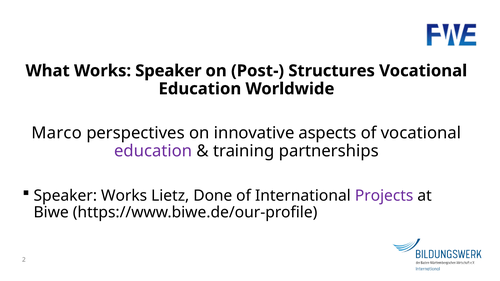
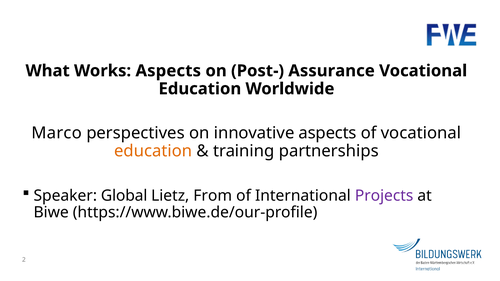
Works Speaker: Speaker -> Aspects
Structures: Structures -> Assurance
education at (153, 151) colour: purple -> orange
Speaker Works: Works -> Global
Done: Done -> From
